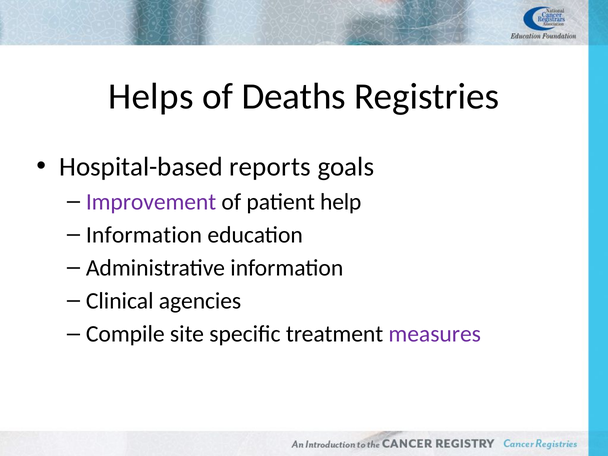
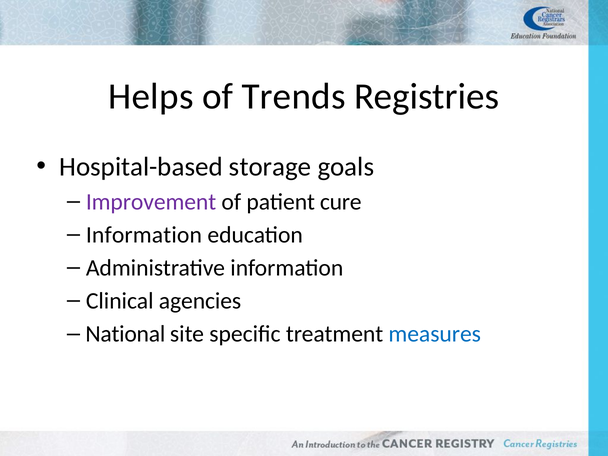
Deaths: Deaths -> Trends
reports: reports -> storage
help: help -> cure
Compile: Compile -> National
measures colour: purple -> blue
